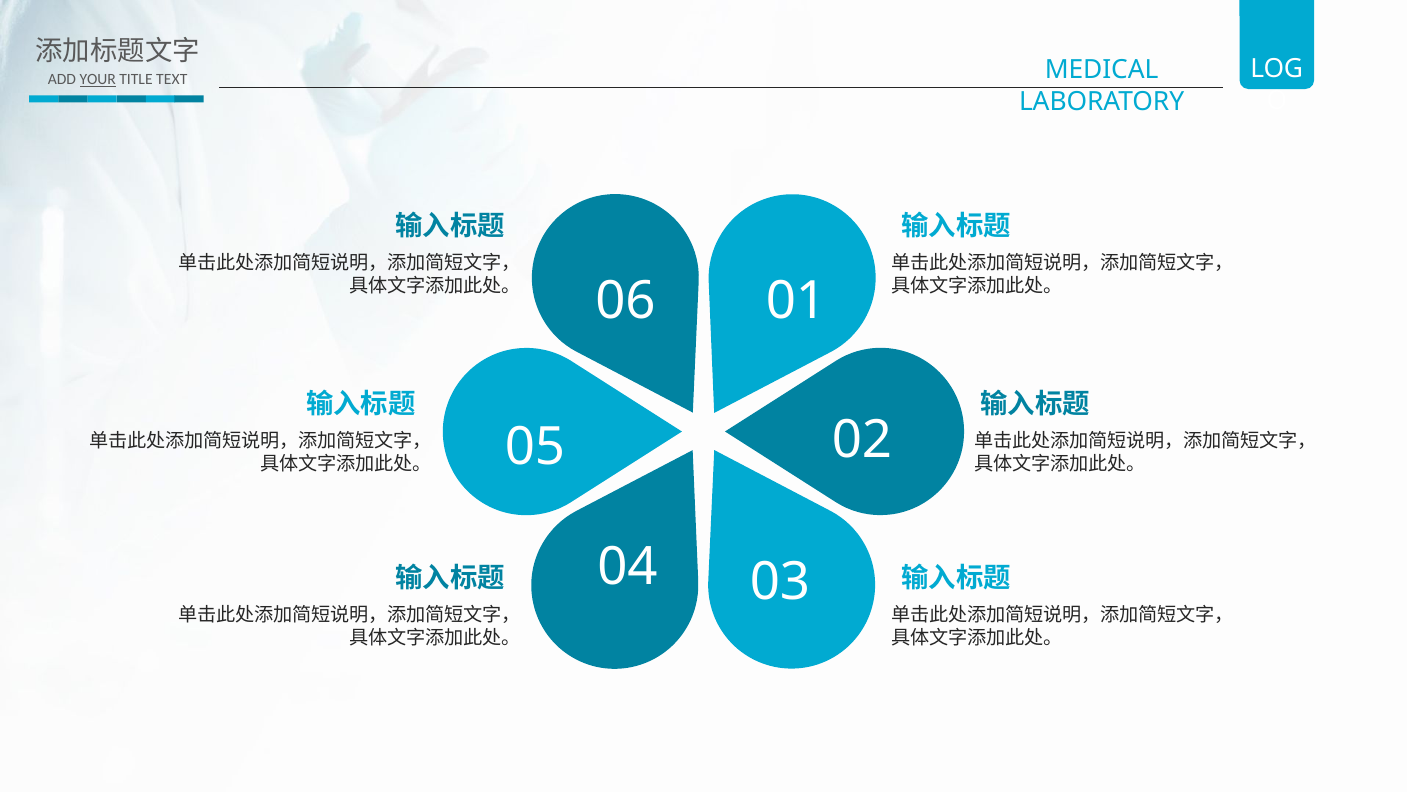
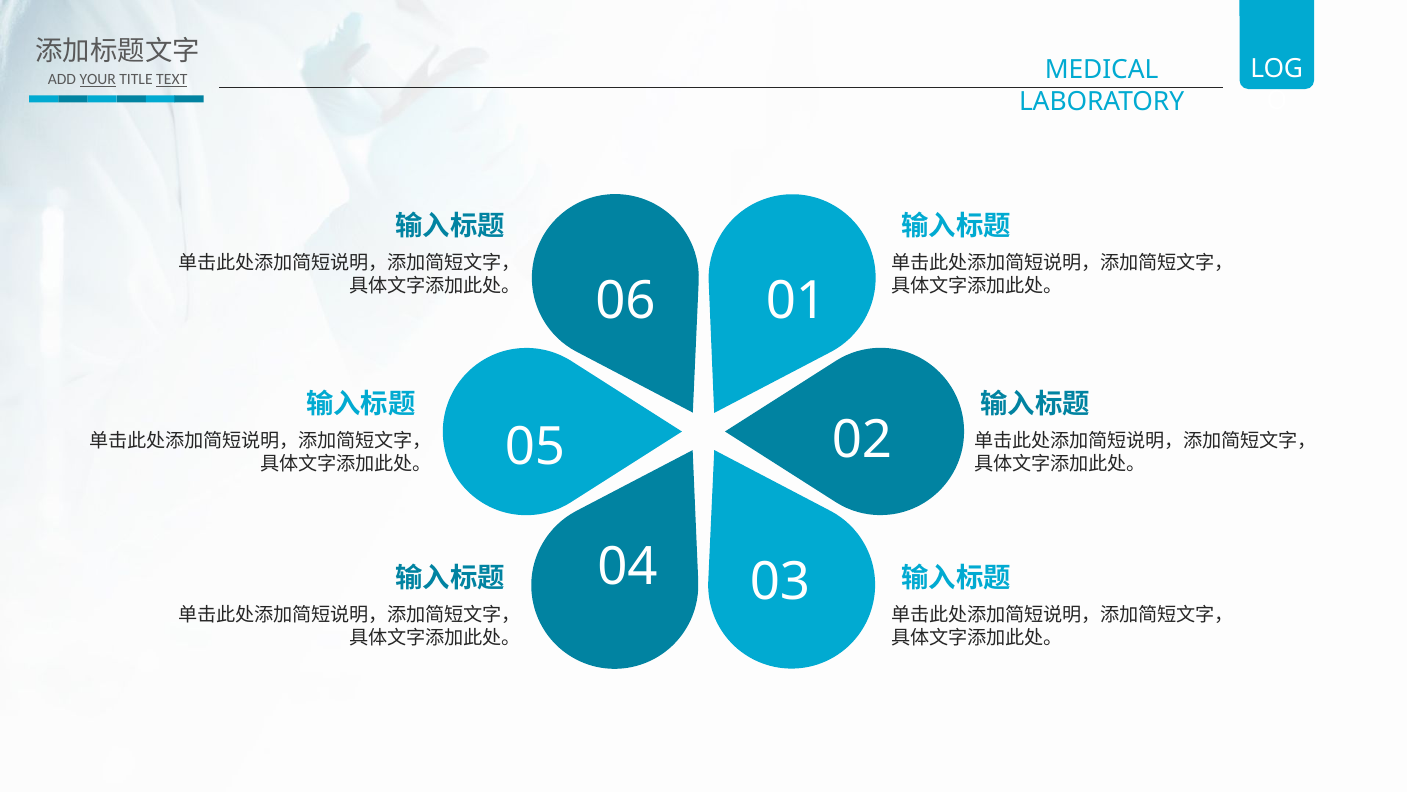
TEXT underline: none -> present
